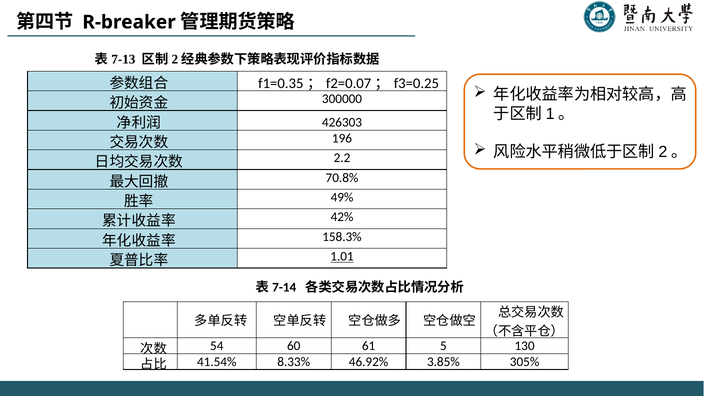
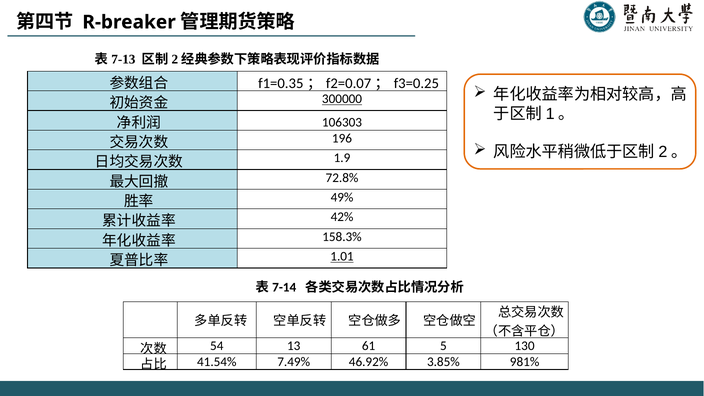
300000 underline: none -> present
426303: 426303 -> 106303
2.2: 2.2 -> 1.9
70.8%: 70.8% -> 72.8%
60: 60 -> 13
8.33%: 8.33% -> 7.49%
305%: 305% -> 981%
